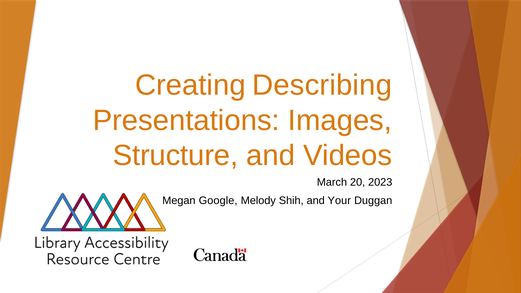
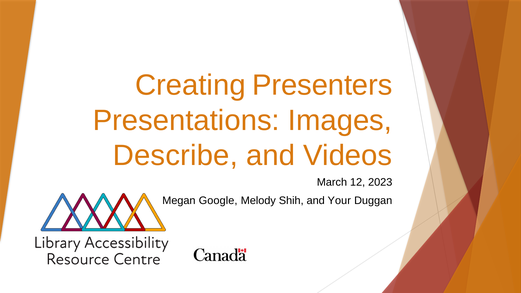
Describing: Describing -> Presenters
Structure: Structure -> Describe
20: 20 -> 12
